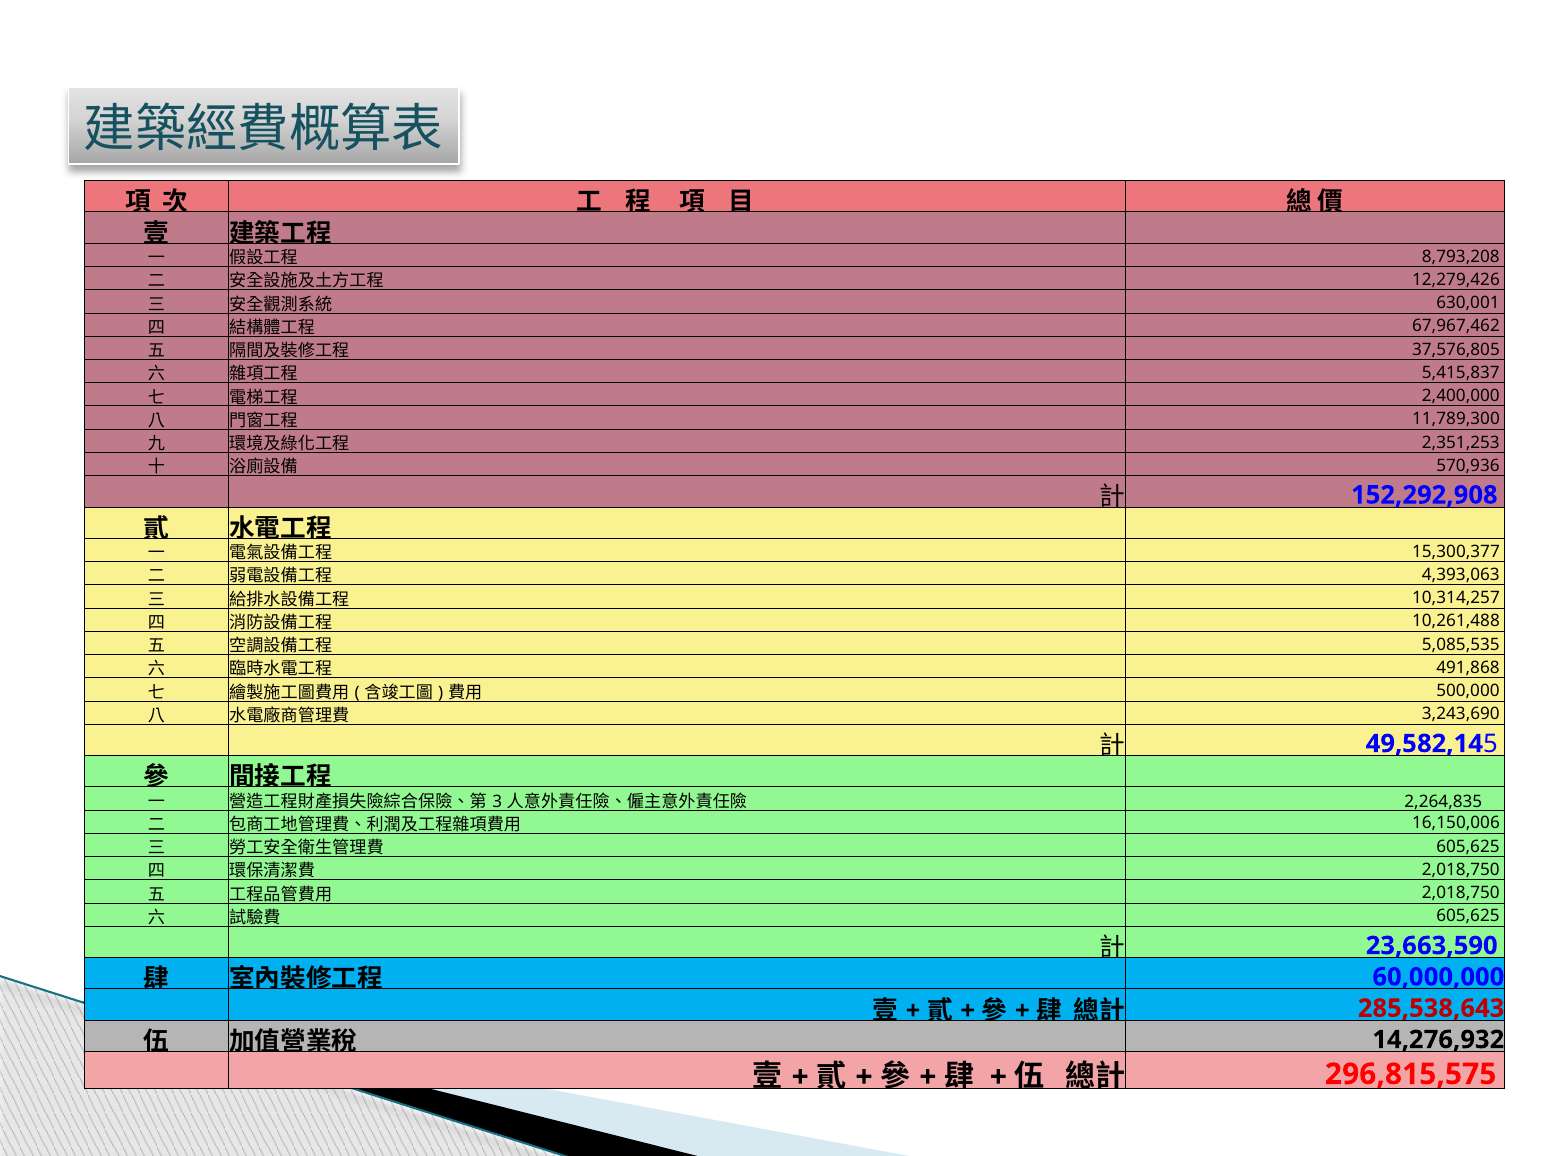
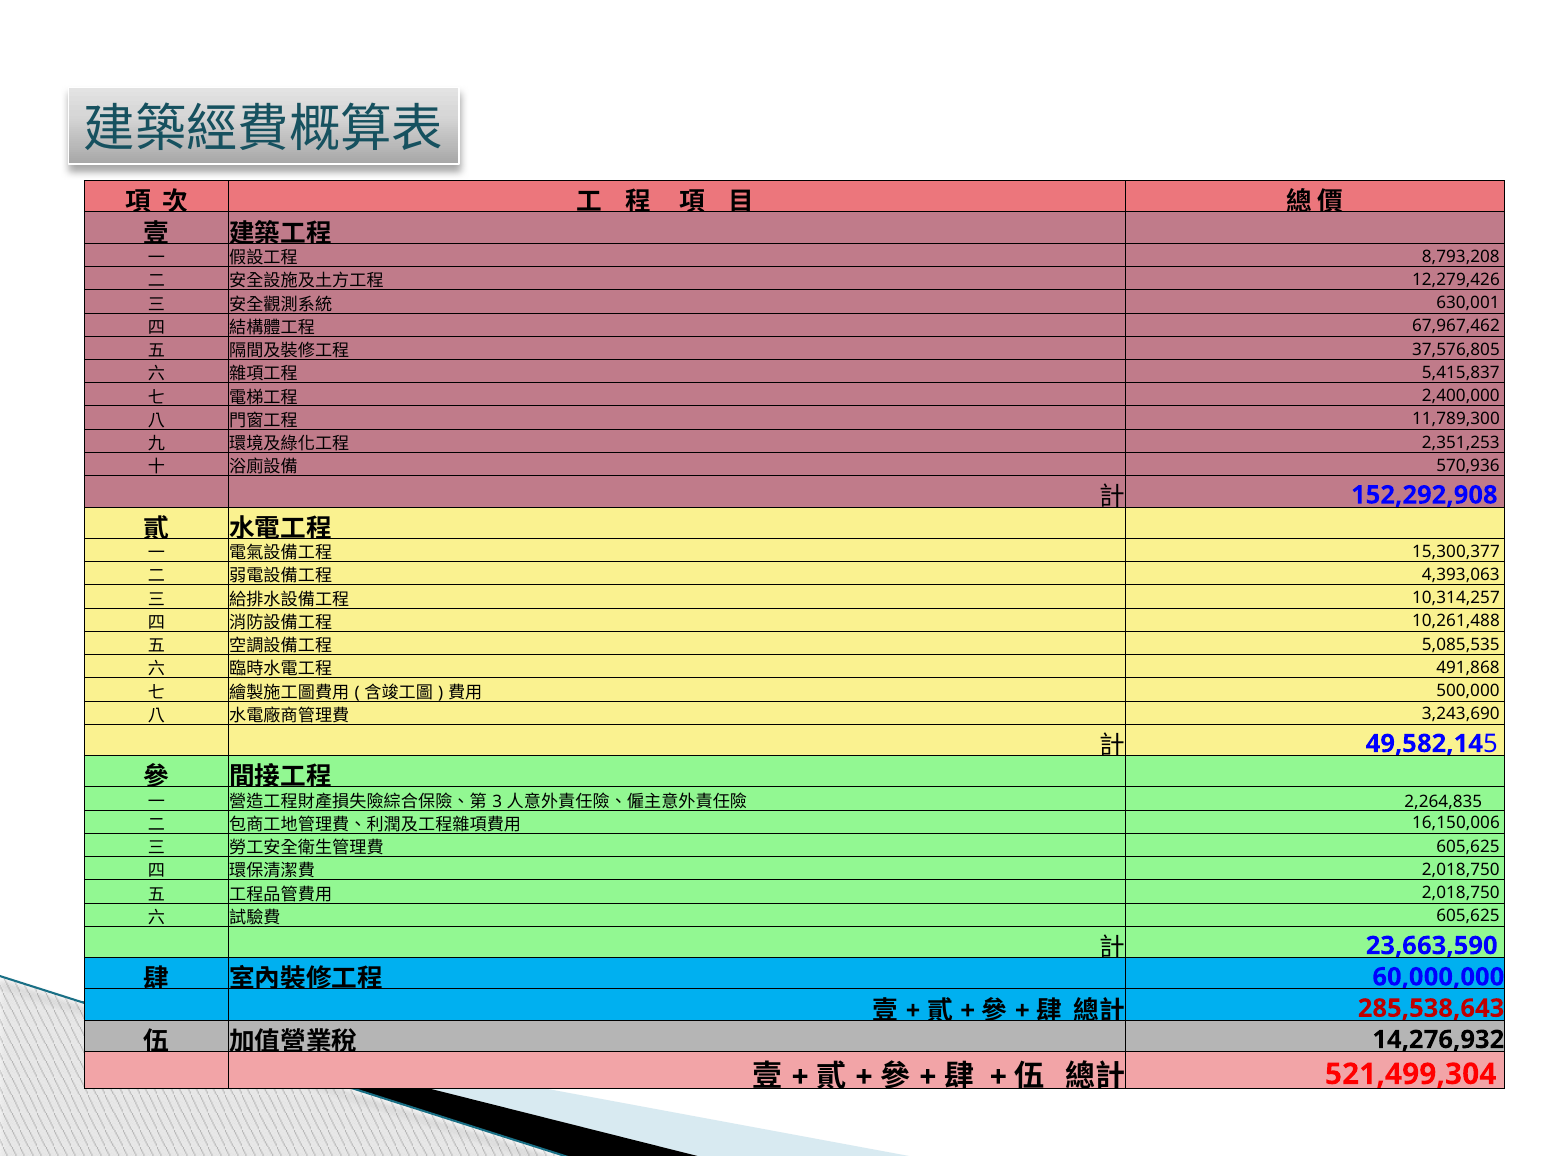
296,815,575: 296,815,575 -> 521,499,304
